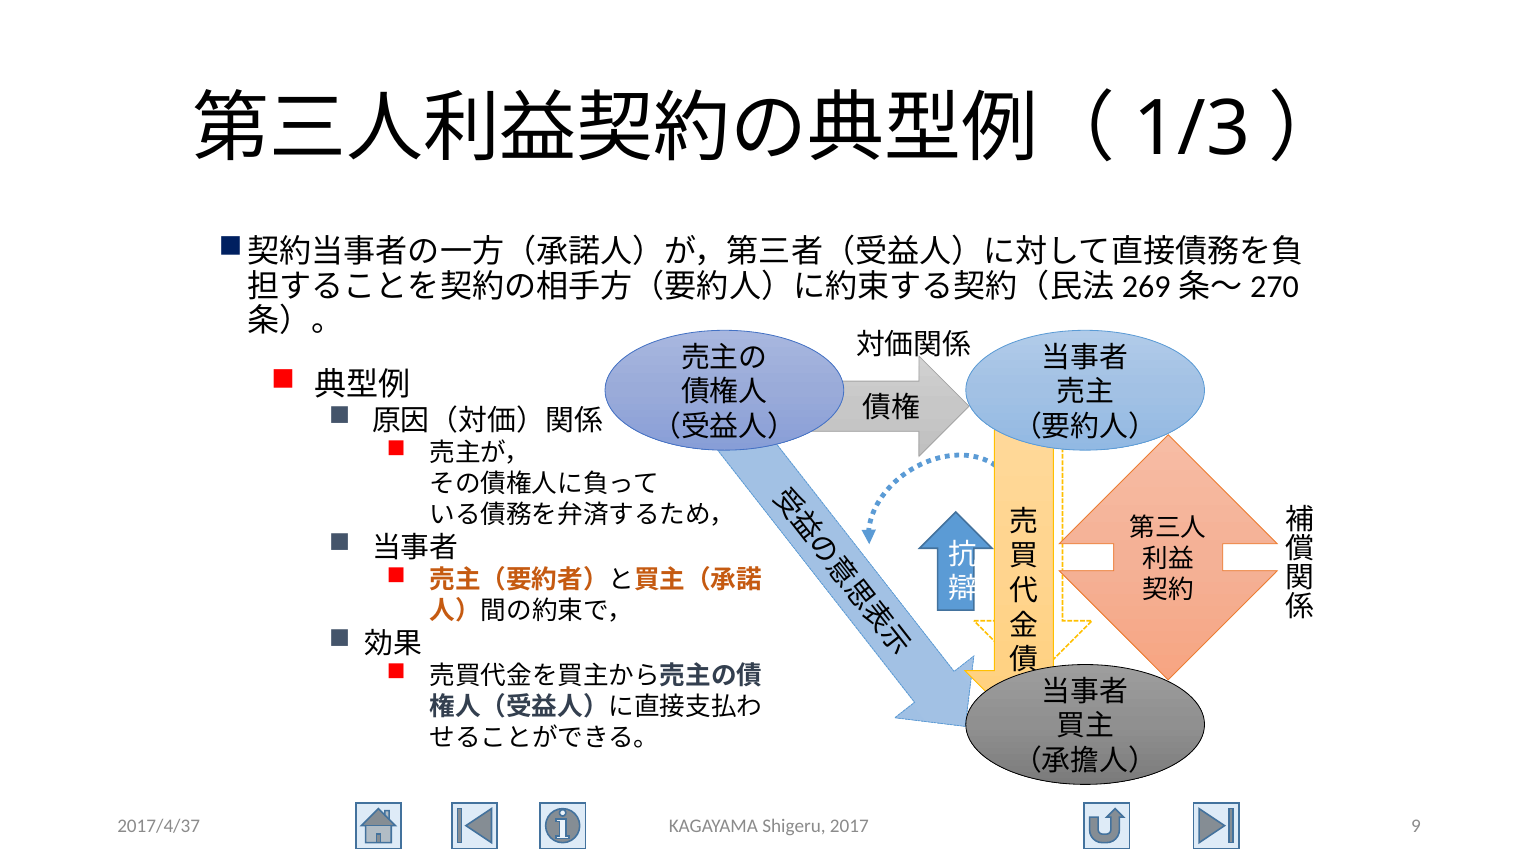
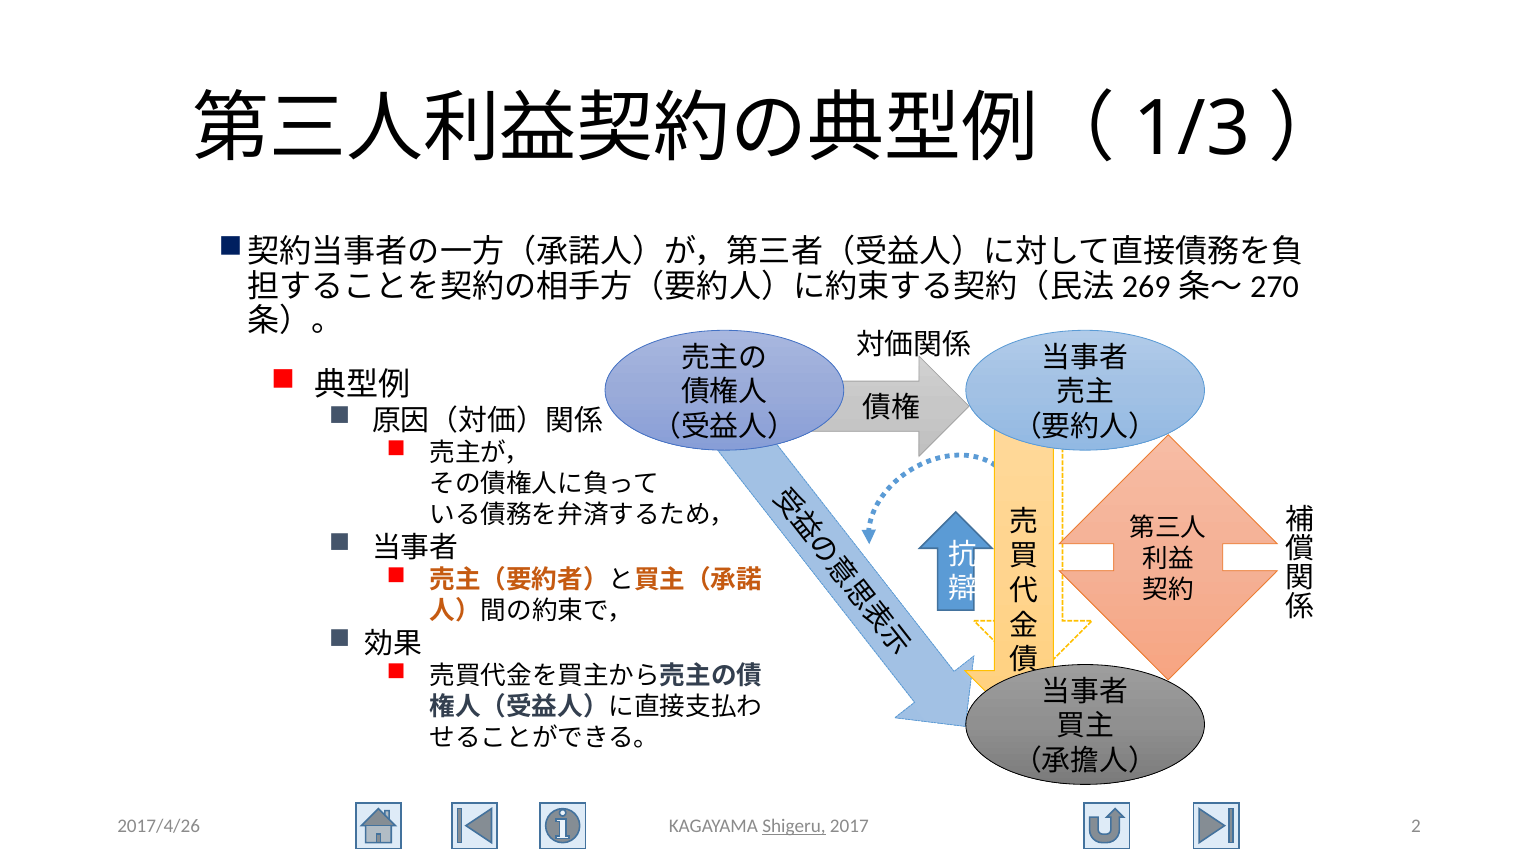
2017/4/37: 2017/4/37 -> 2017/4/26
Shigeru underline: none -> present
9: 9 -> 2
